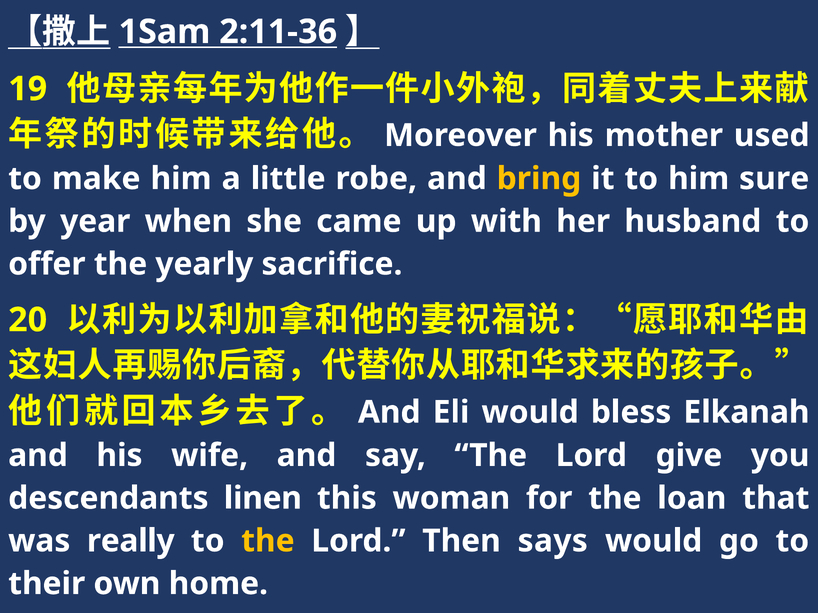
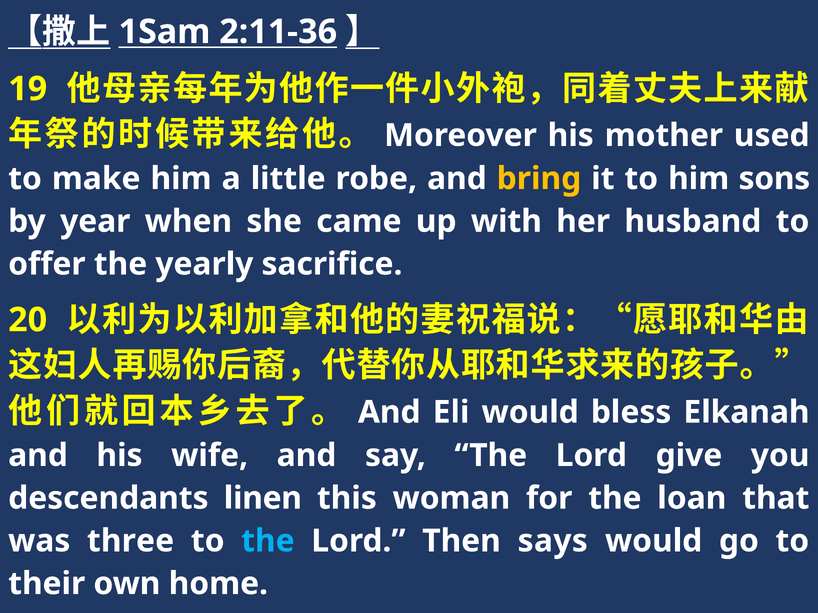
sure: sure -> sons
really: really -> three
the at (268, 541) colour: yellow -> light blue
